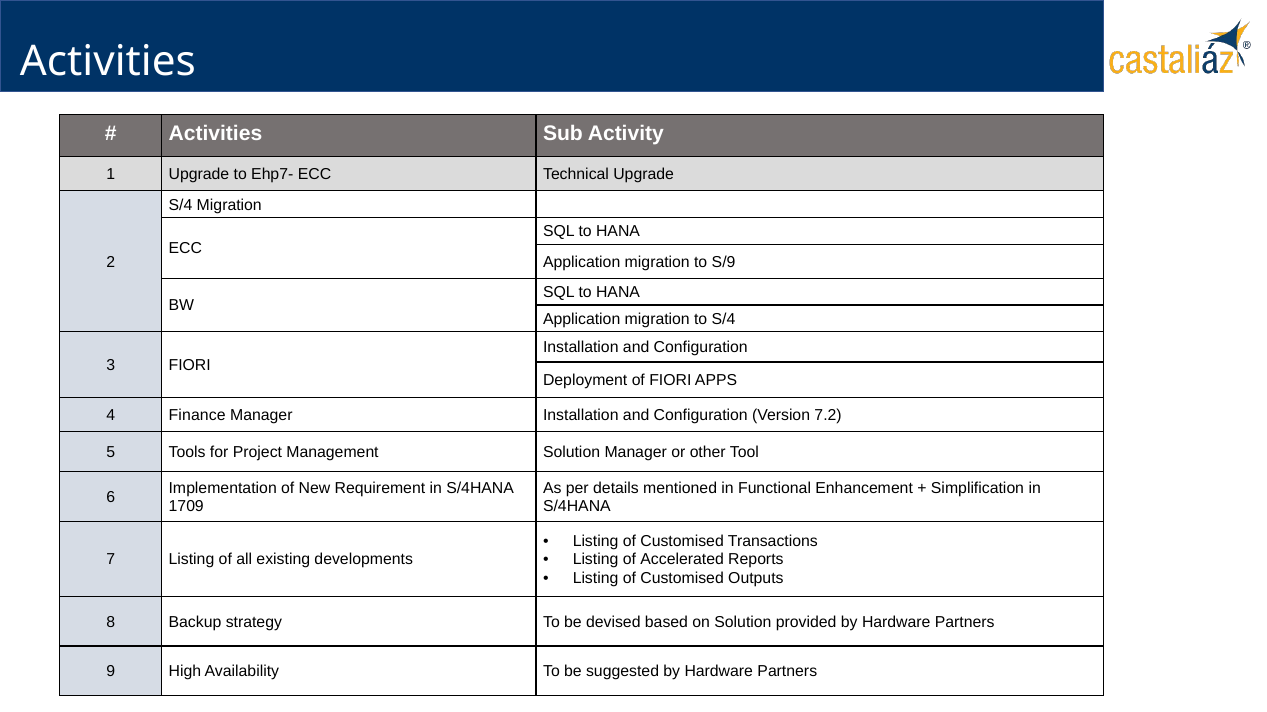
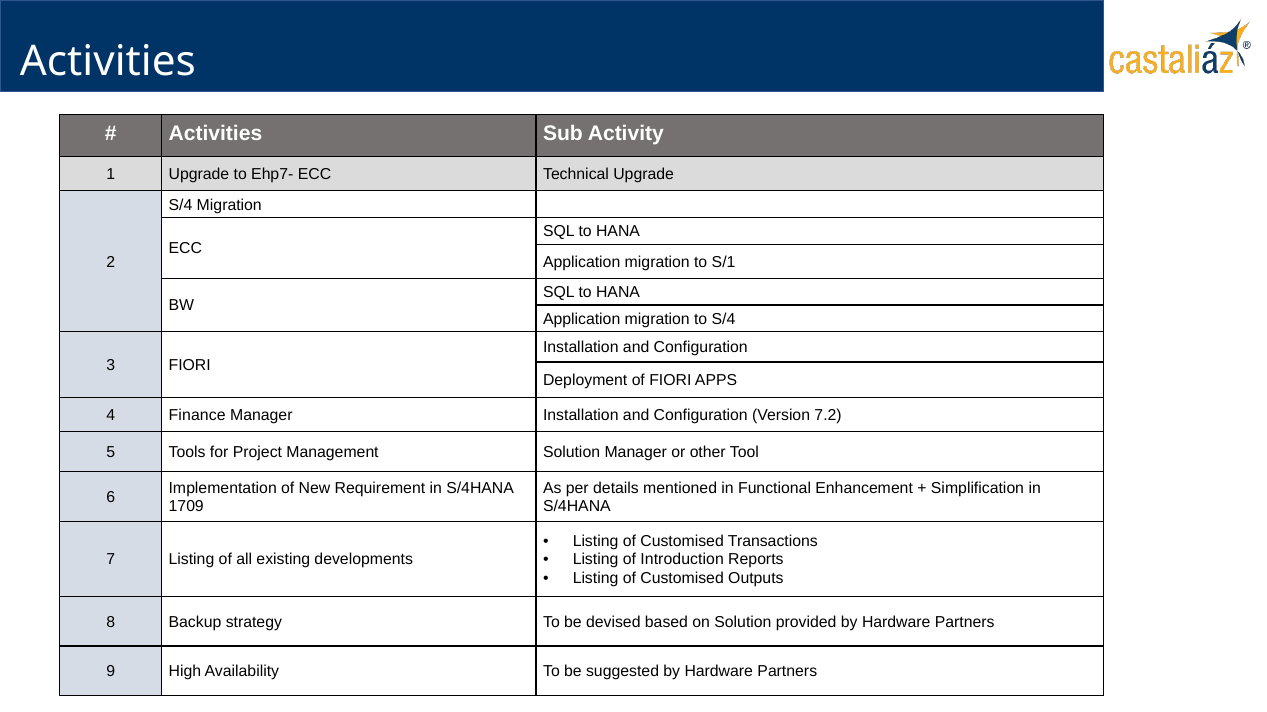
S/9: S/9 -> S/1
Accelerated: Accelerated -> Introduction
